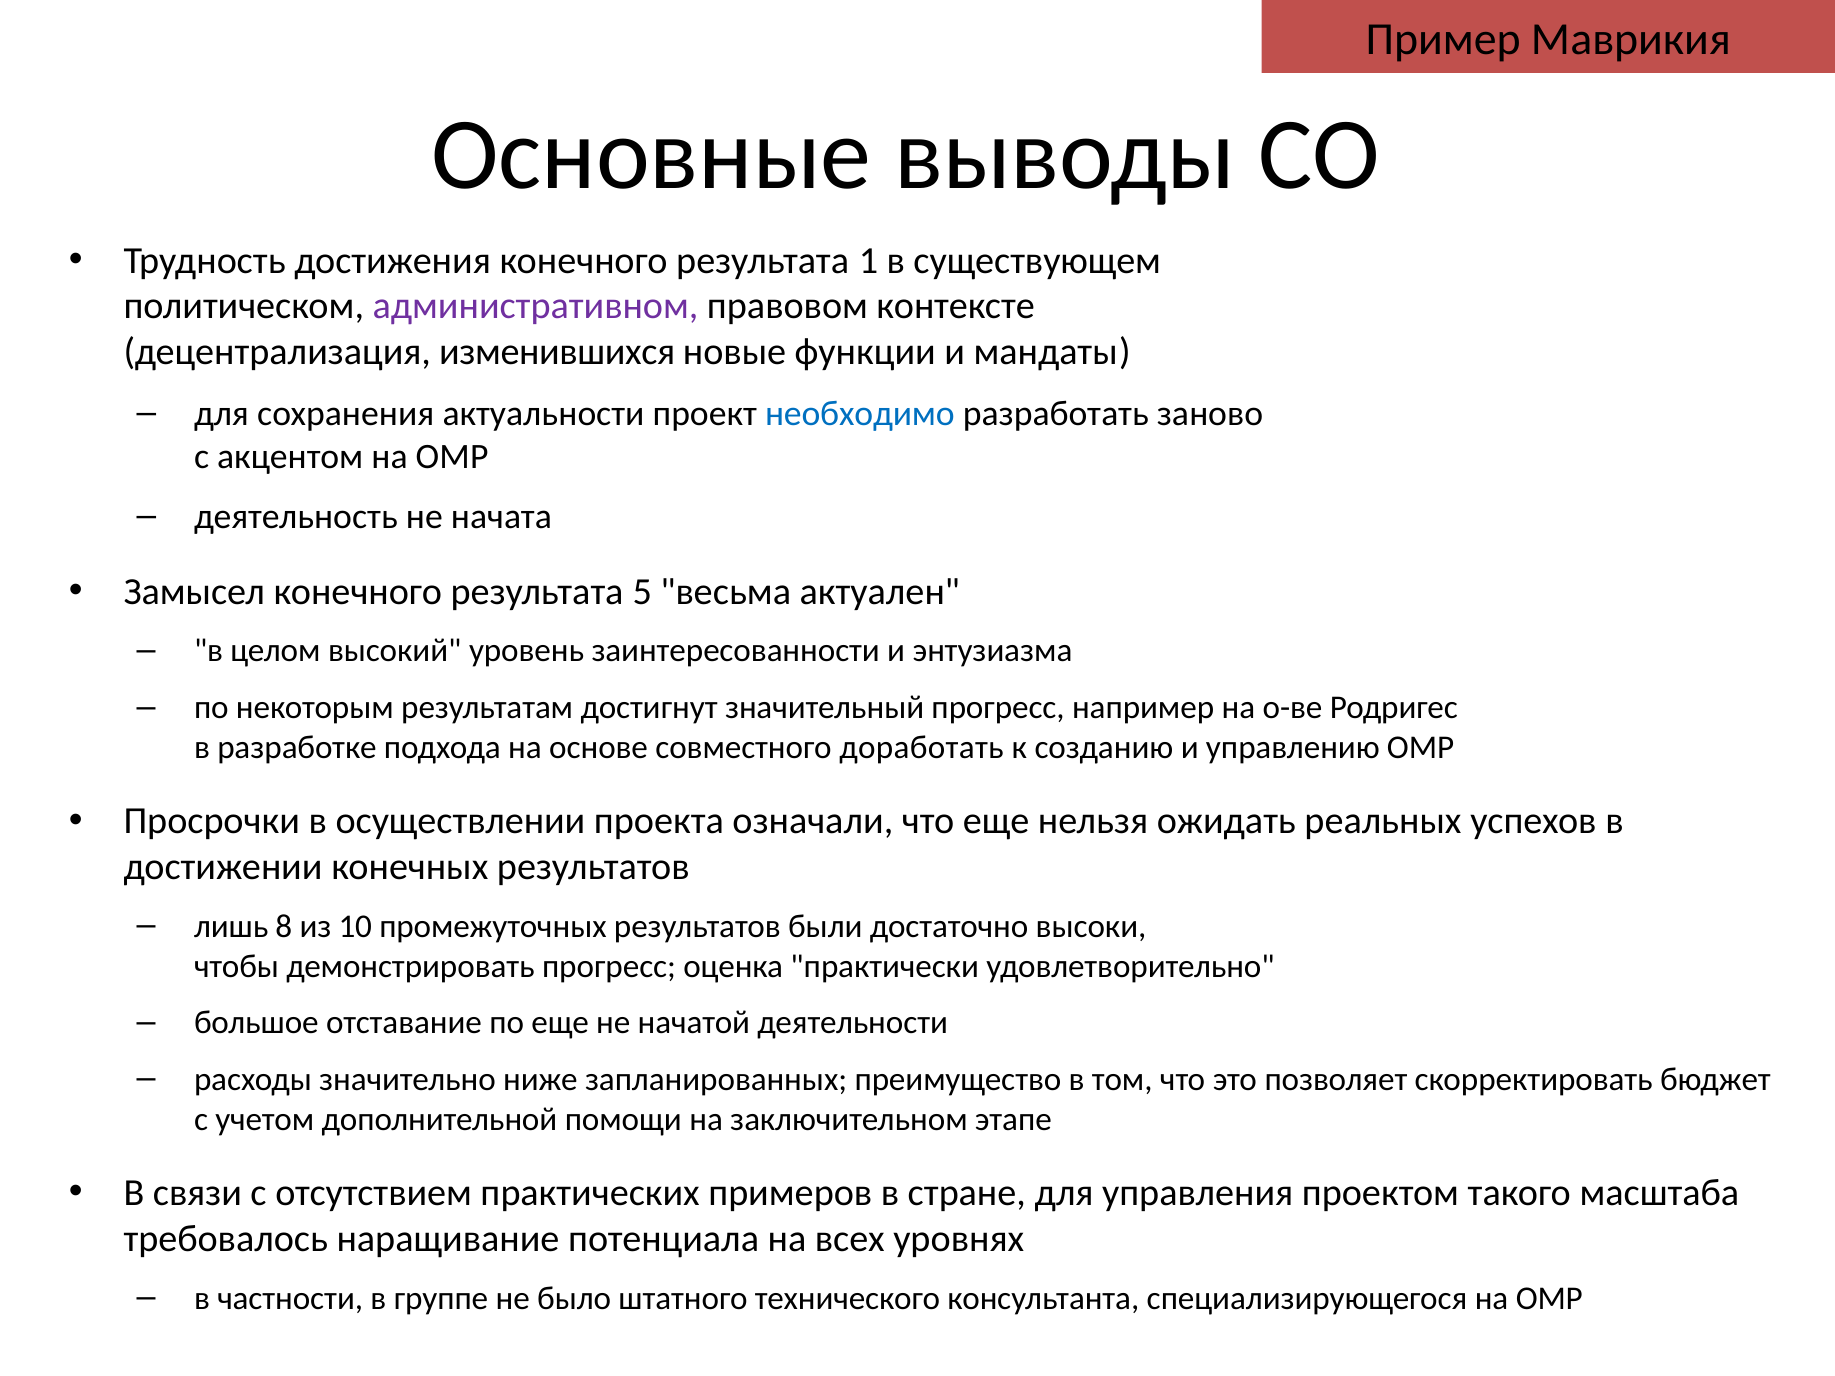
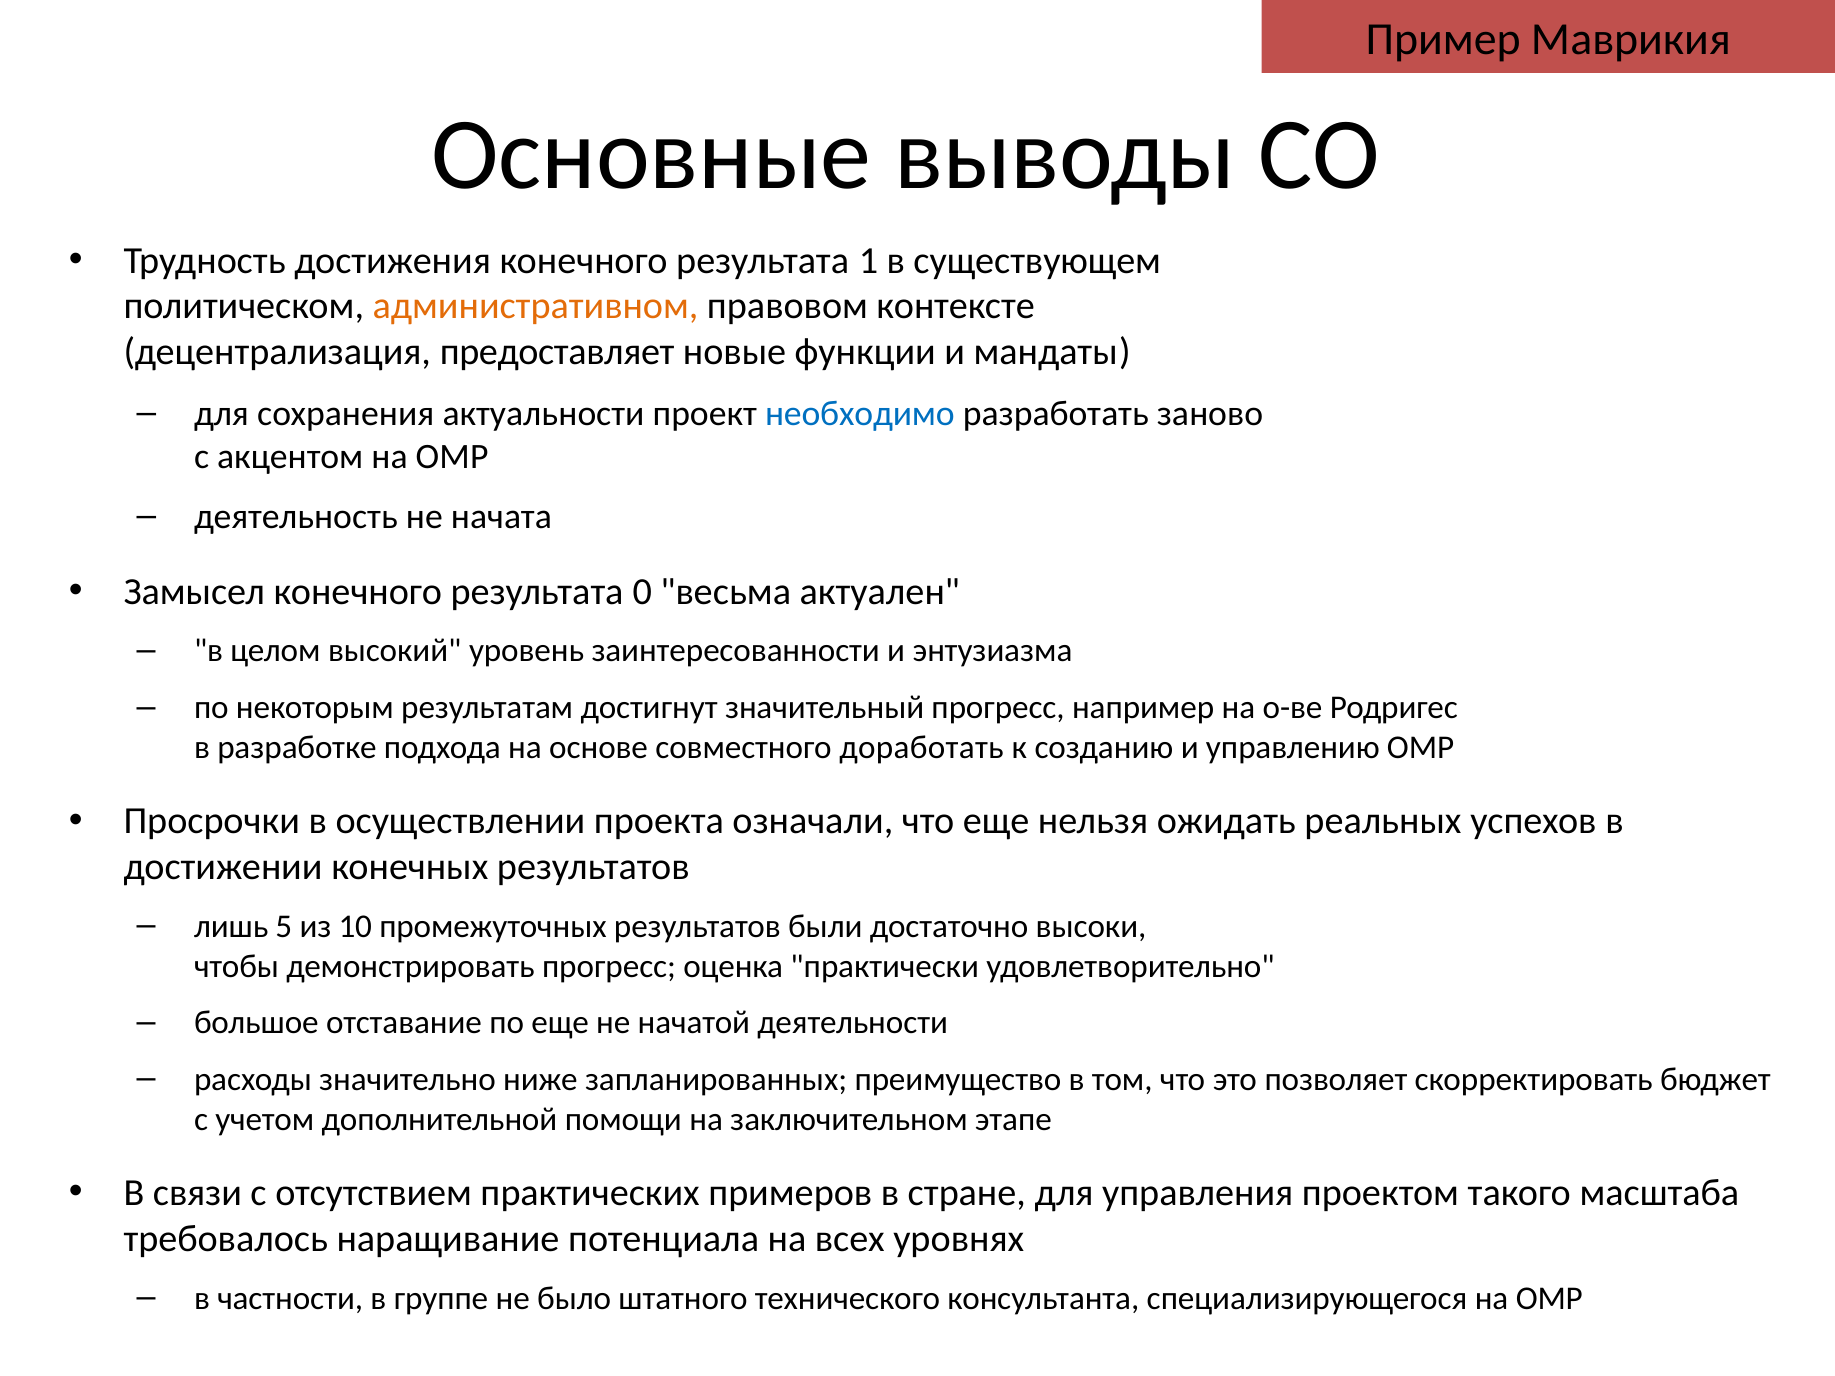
административном colour: purple -> orange
изменившихся: изменившихся -> предоставляет
5: 5 -> 0
8: 8 -> 5
